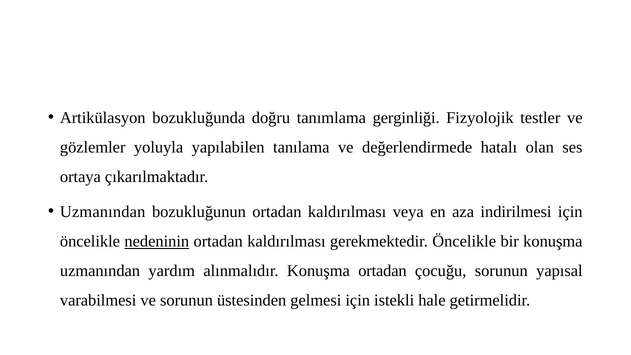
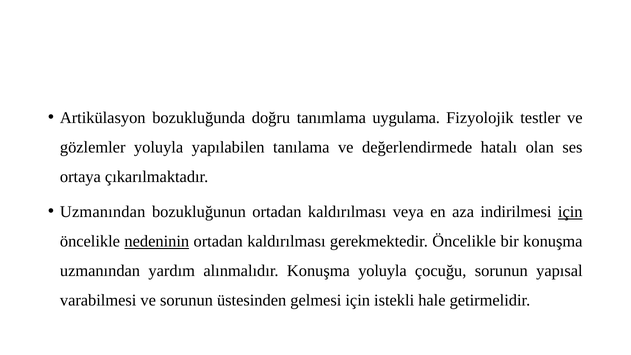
gerginliği: gerginliği -> uygulama
için at (570, 212) underline: none -> present
Konuşma ortadan: ortadan -> yoluyla
